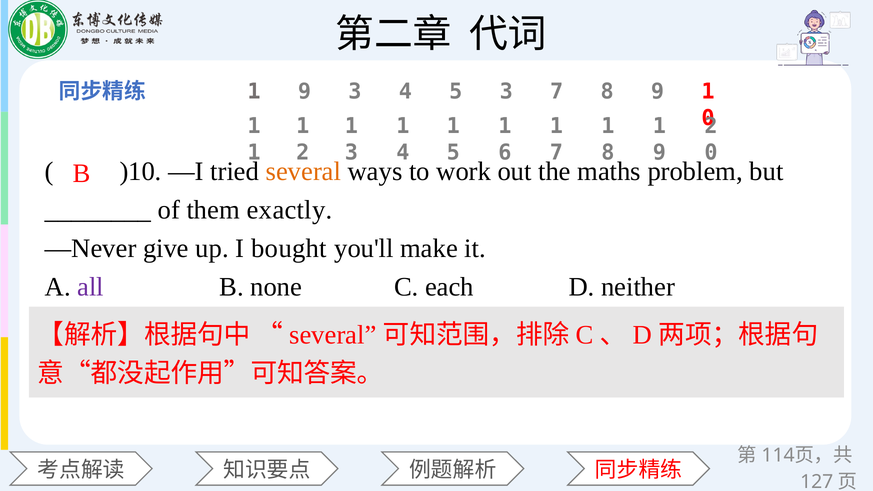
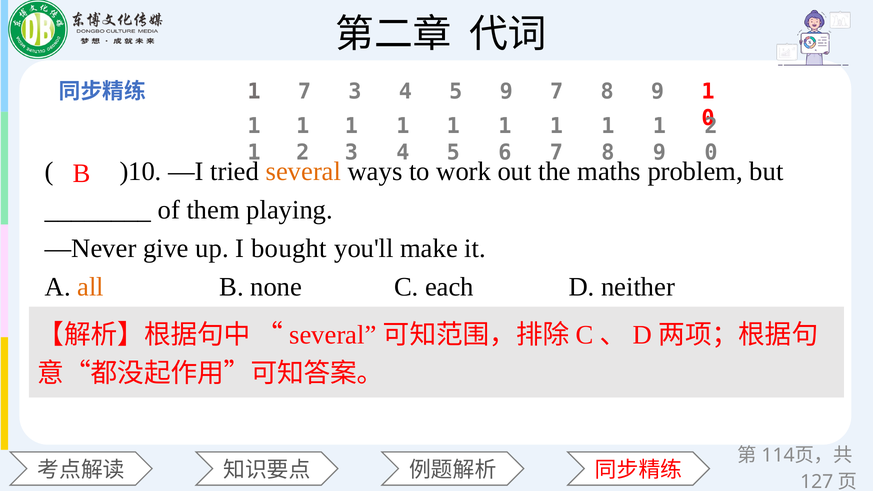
9 at (304, 92): 9 -> 7
5 3: 3 -> 9
exactly: exactly -> playing
all colour: purple -> orange
